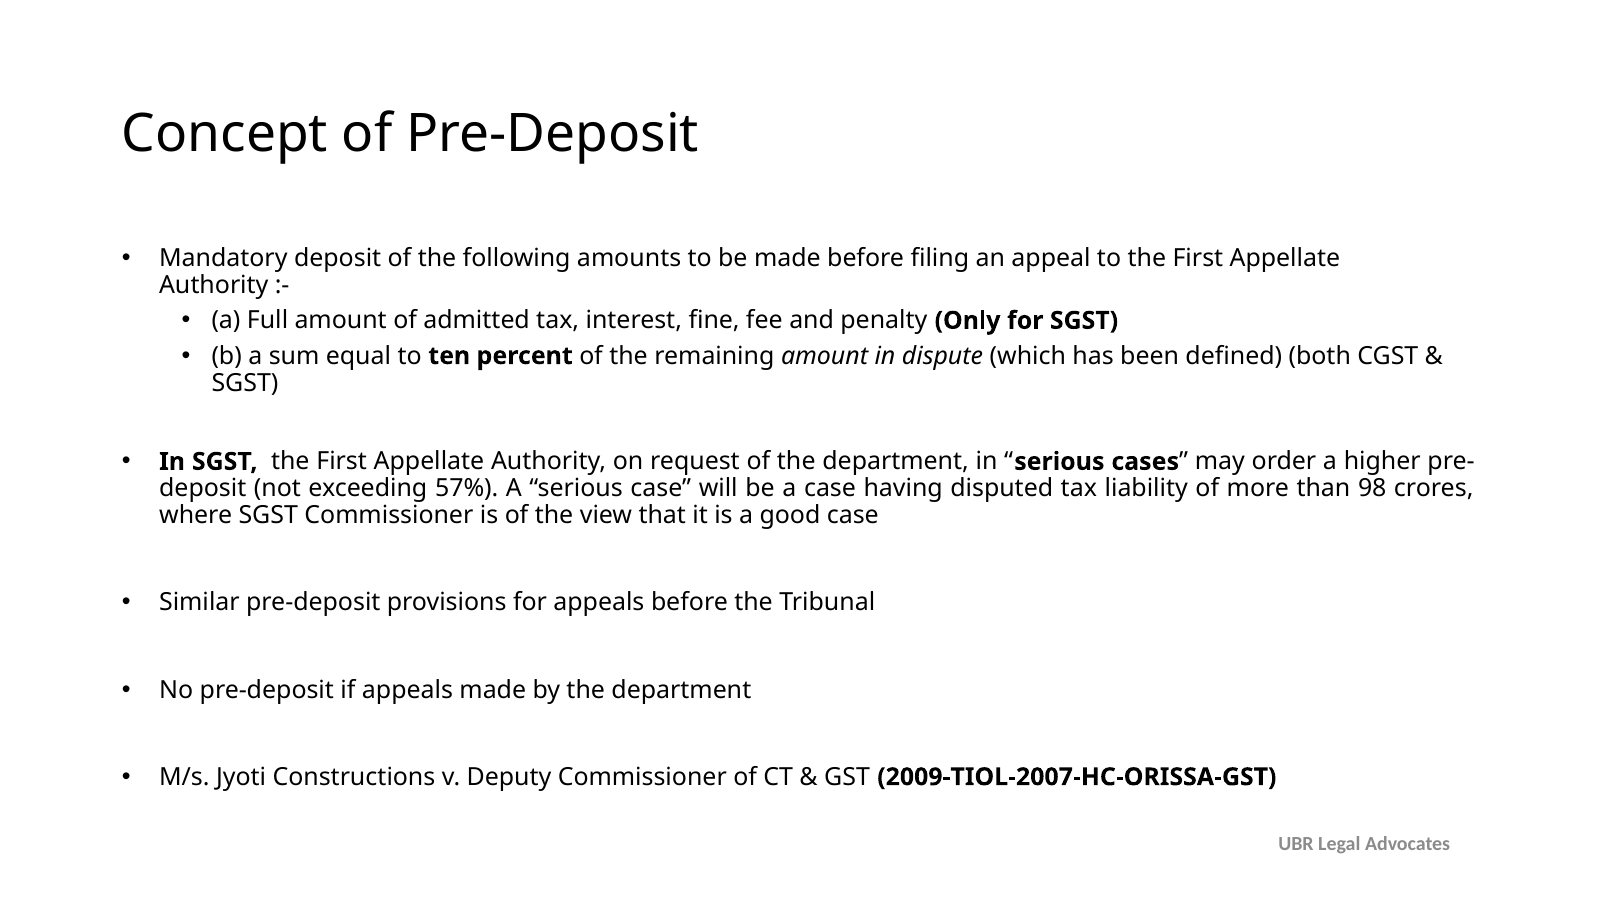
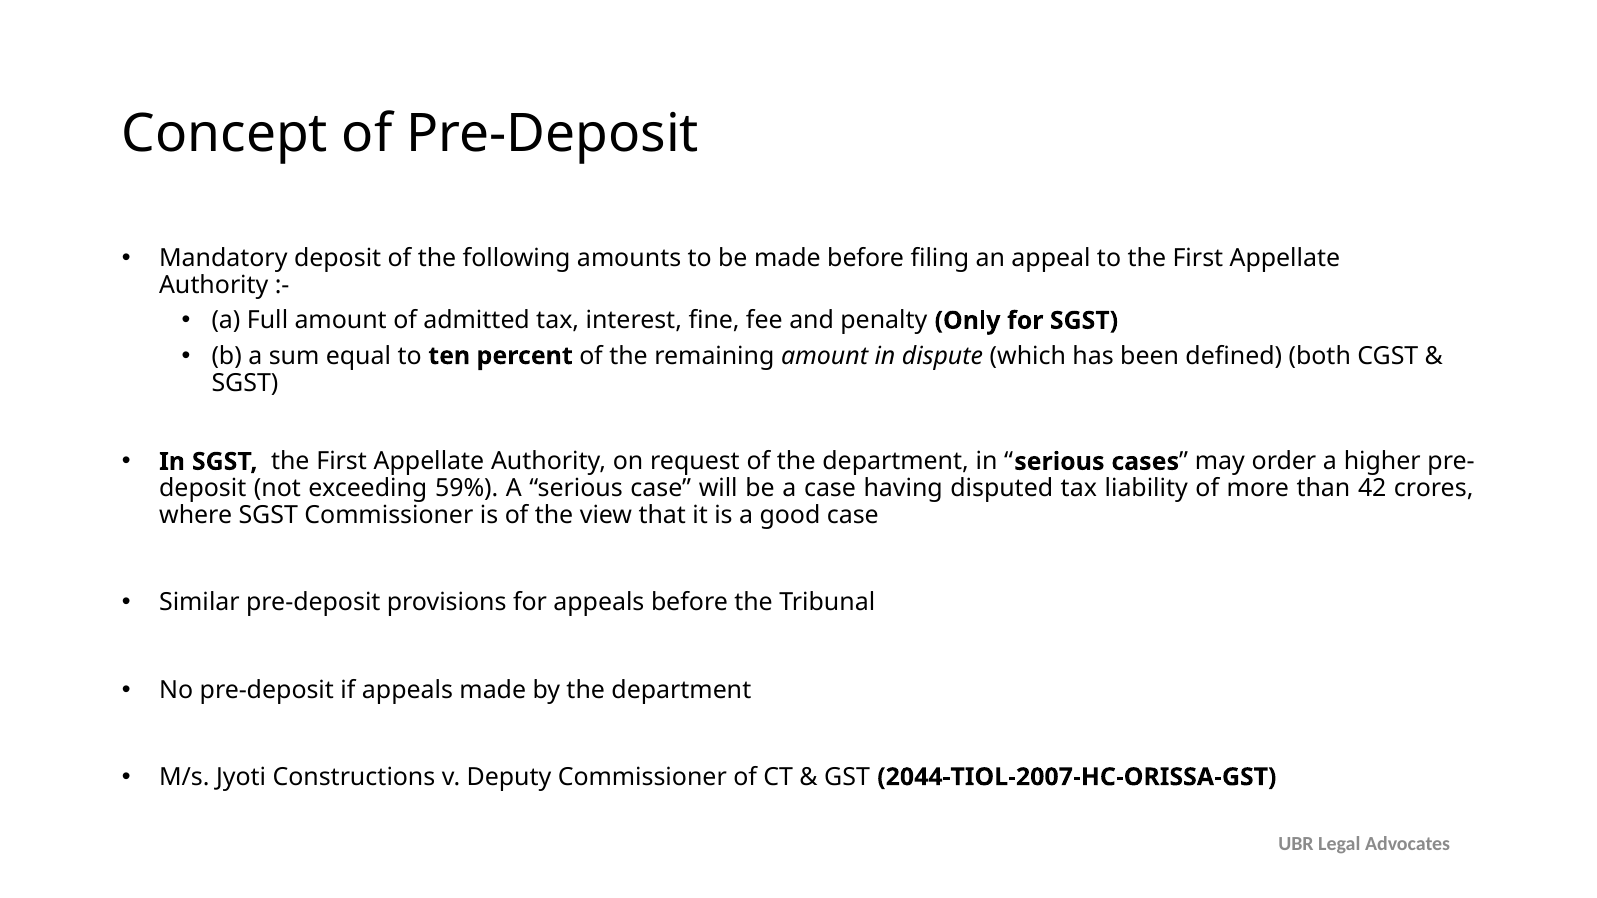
57%: 57% -> 59%
98: 98 -> 42
2009-TIOL-2007-HC-ORISSA-GST: 2009-TIOL-2007-HC-ORISSA-GST -> 2044-TIOL-2007-HC-ORISSA-GST
